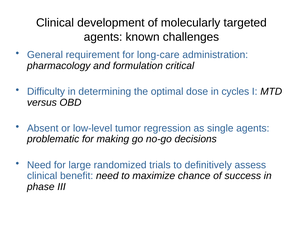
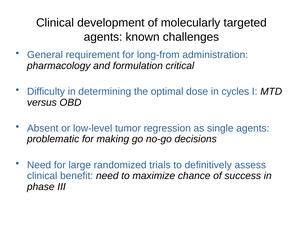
long-care: long-care -> long-from
